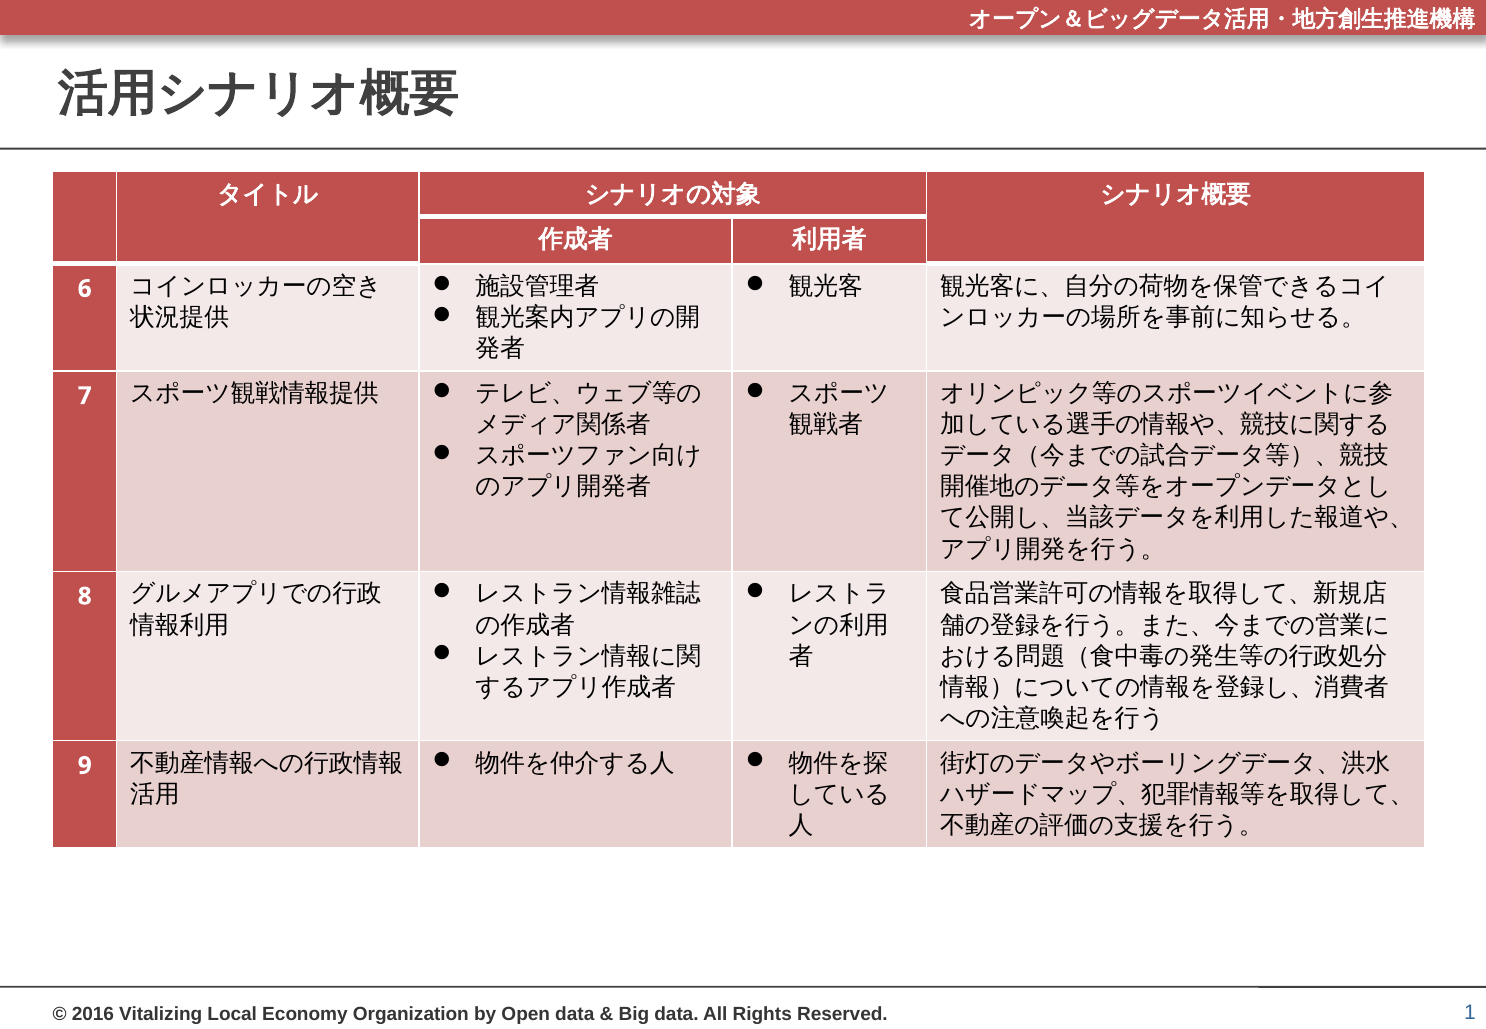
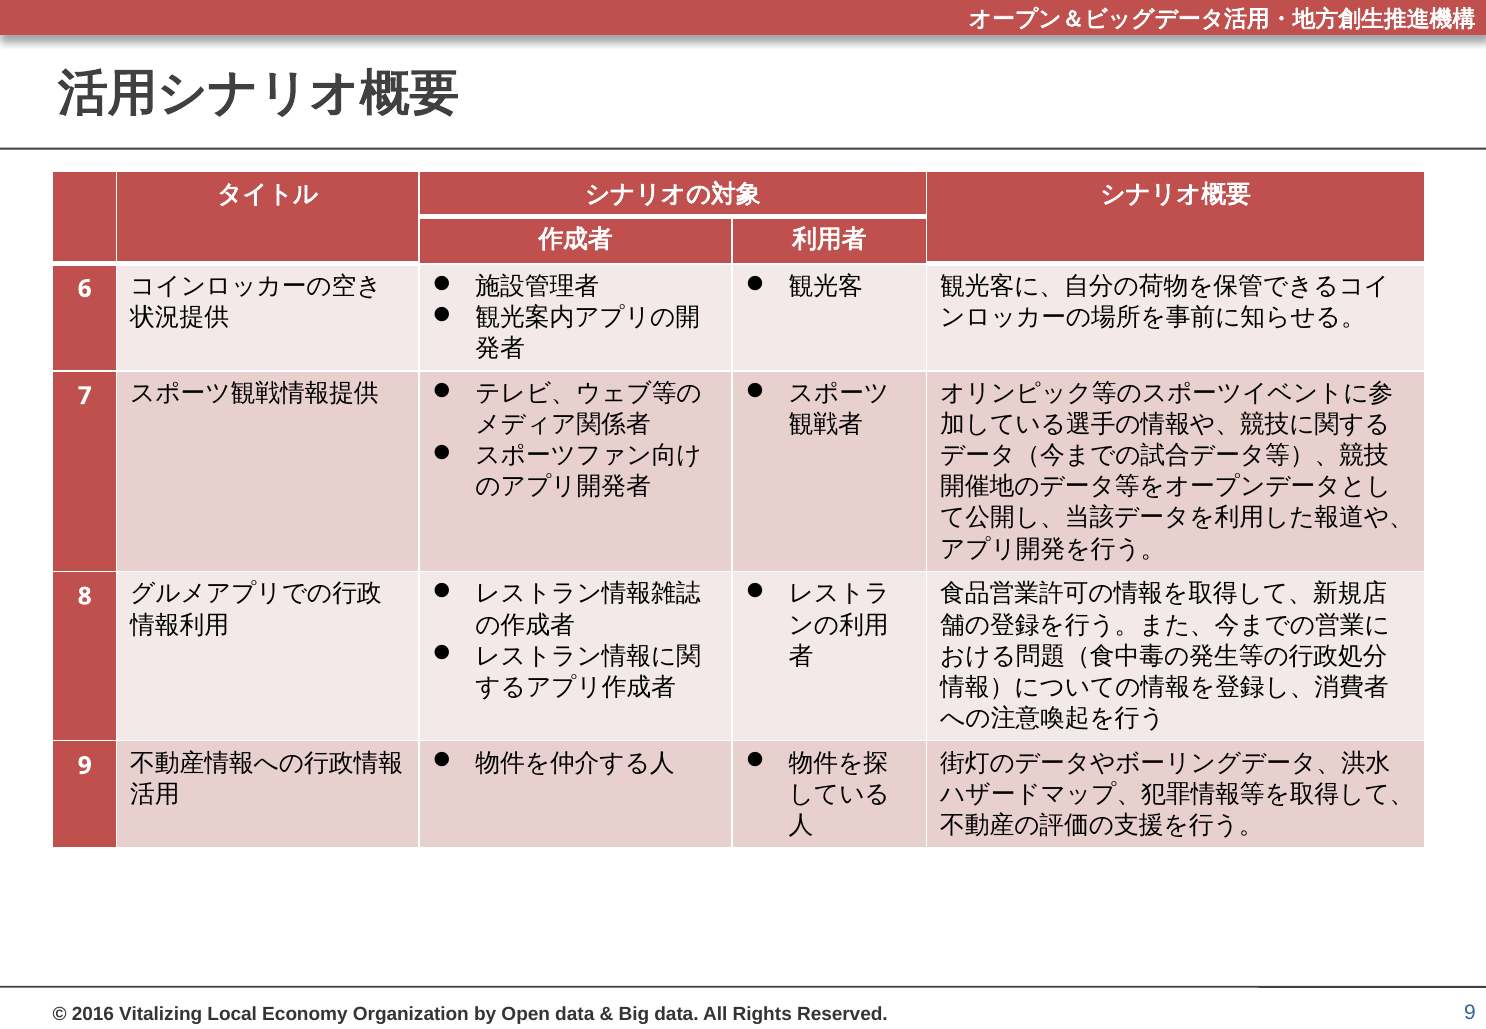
1 at (1470, 1013): 1 -> 9
